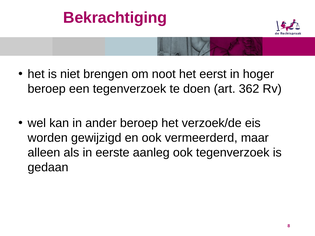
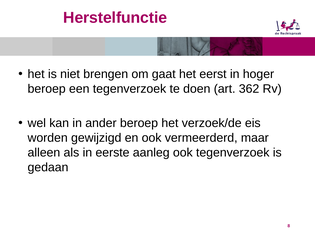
Bekrachtiging: Bekrachtiging -> Herstelfunctie
noot: noot -> gaat
